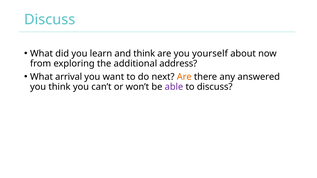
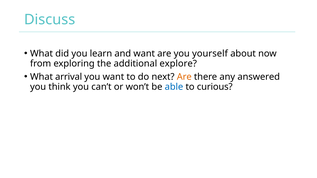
and think: think -> want
address: address -> explore
able colour: purple -> blue
to discuss: discuss -> curious
